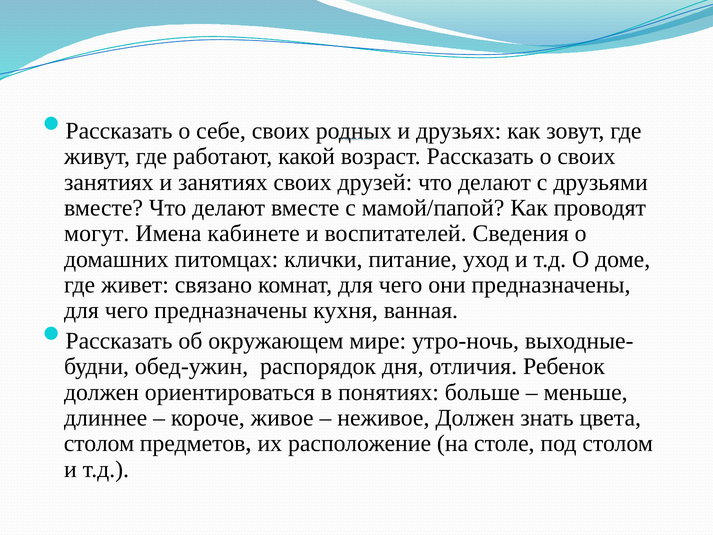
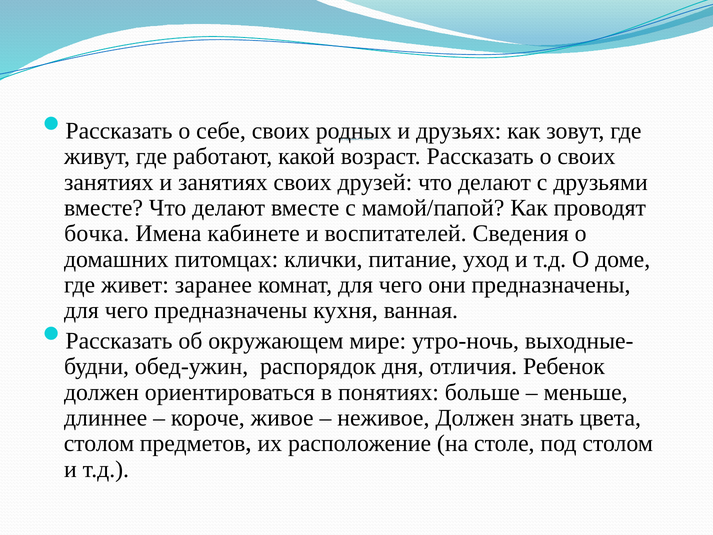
могут: могут -> бочка
связано: связано -> заранее
